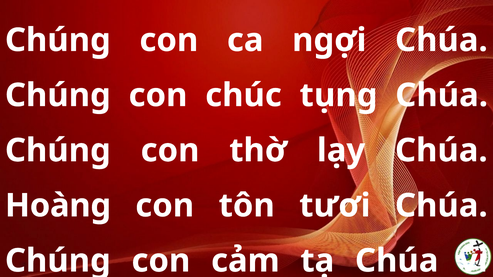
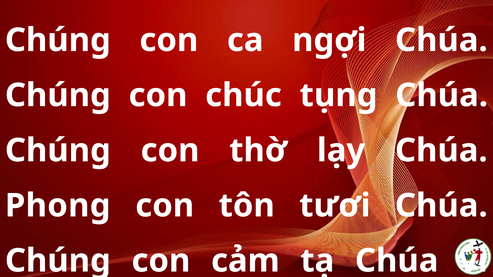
Hoàng: Hoàng -> Phong
